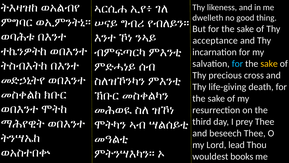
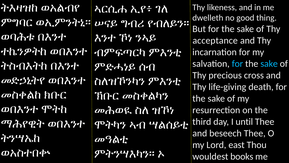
sake at (269, 64) colour: yellow -> light blue
prey: prey -> until
lead: lead -> east
